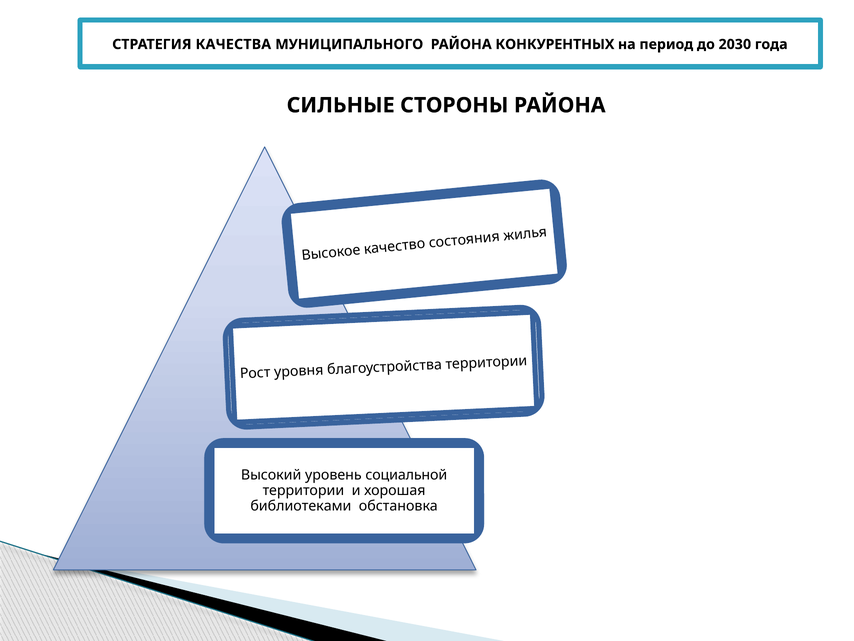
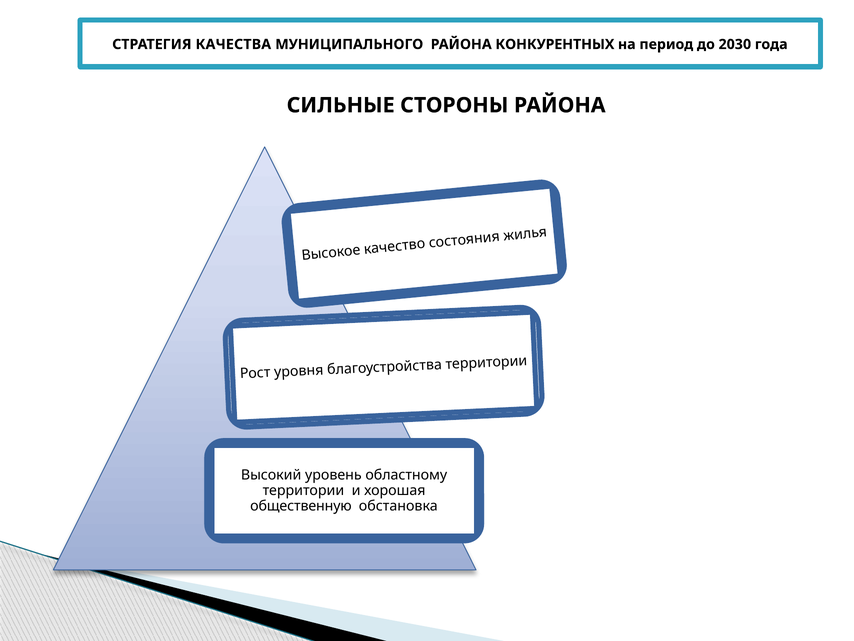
социальной: социальной -> областному
библиотеками: библиотеками -> общественную
